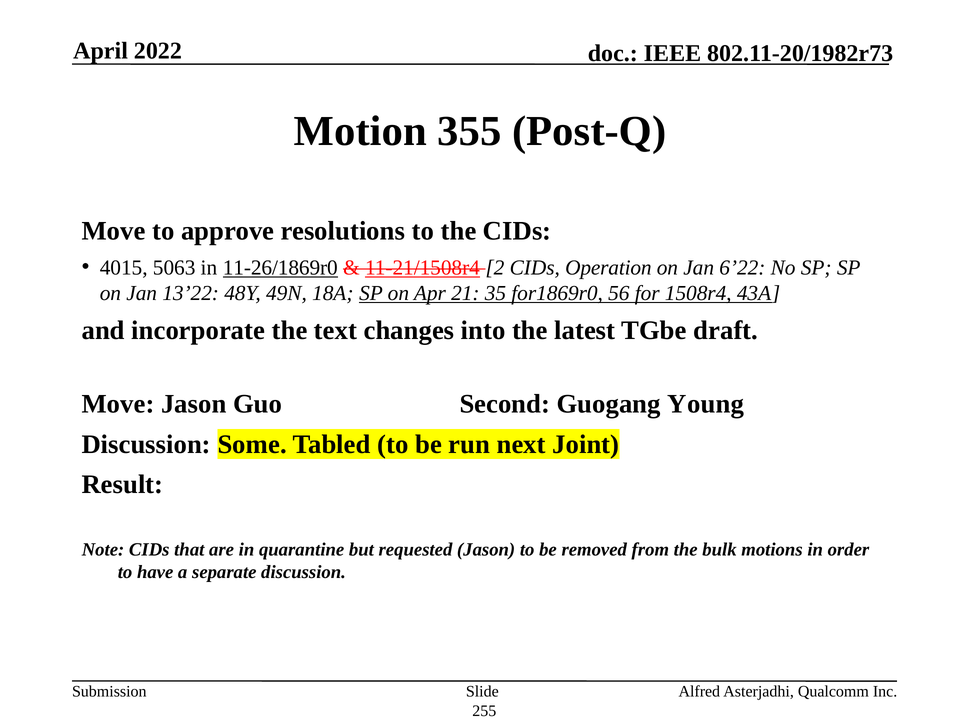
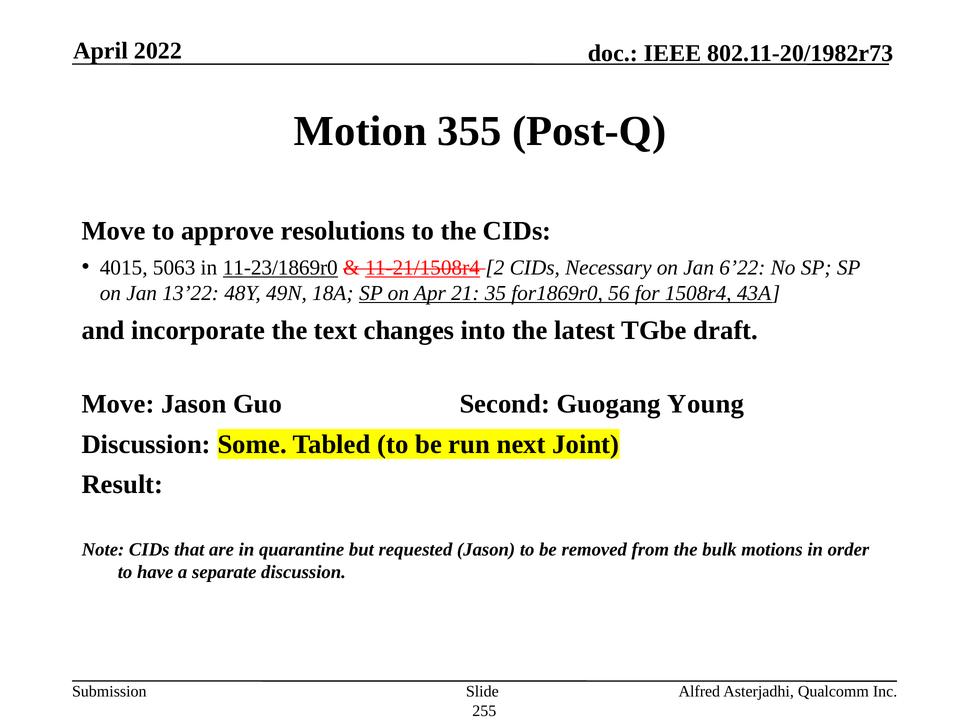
11-26/1869r0: 11-26/1869r0 -> 11-23/1869r0
Operation: Operation -> Necessary
